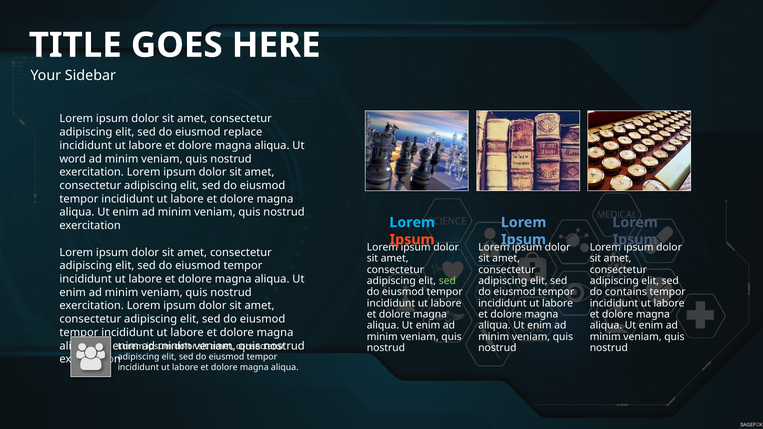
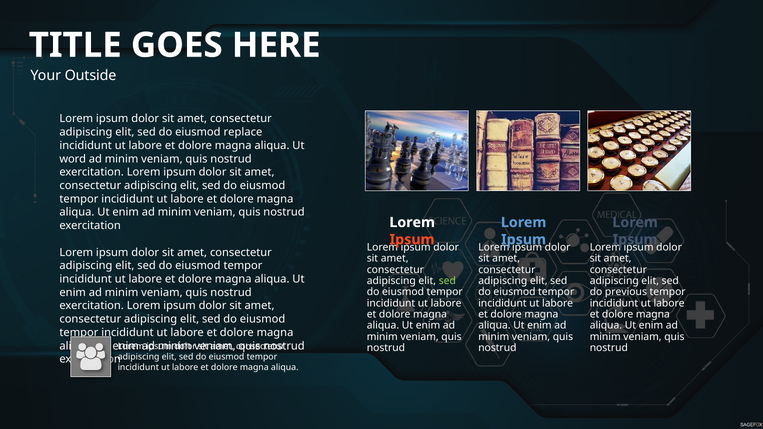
Sidebar: Sidebar -> Outside
Lorem at (412, 222) colour: light blue -> white
contains: contains -> previous
